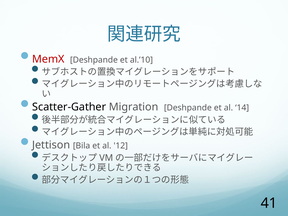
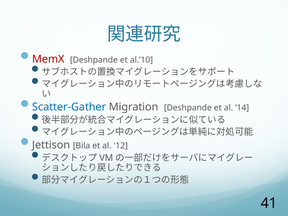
Scatter-Gather colour: black -> blue
